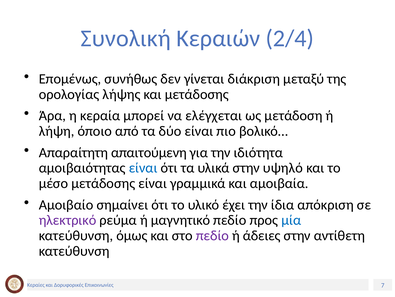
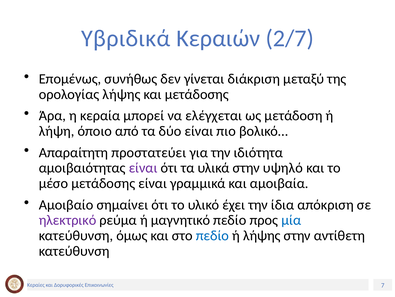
Συνολική: Συνολική -> Yβριδικά
2/4: 2/4 -> 2/7
απαιτούμενη: απαιτούμενη -> προστατεύει
είναι at (143, 168) colour: blue -> purple
πεδίο at (212, 235) colour: purple -> blue
ή άδειες: άδειες -> λήψης
